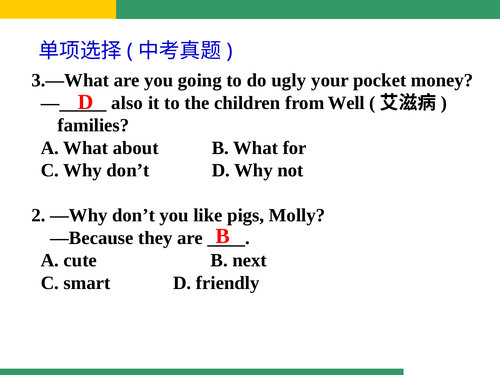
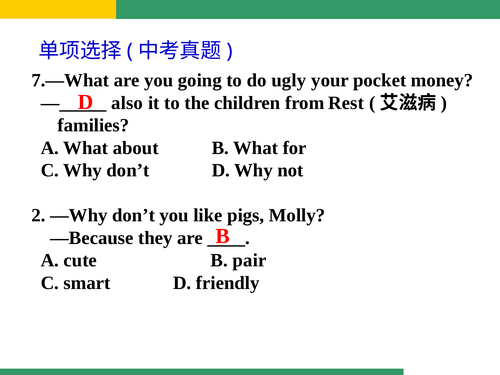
3.—What: 3.—What -> 7.—What
Well: Well -> Rest
next: next -> pair
